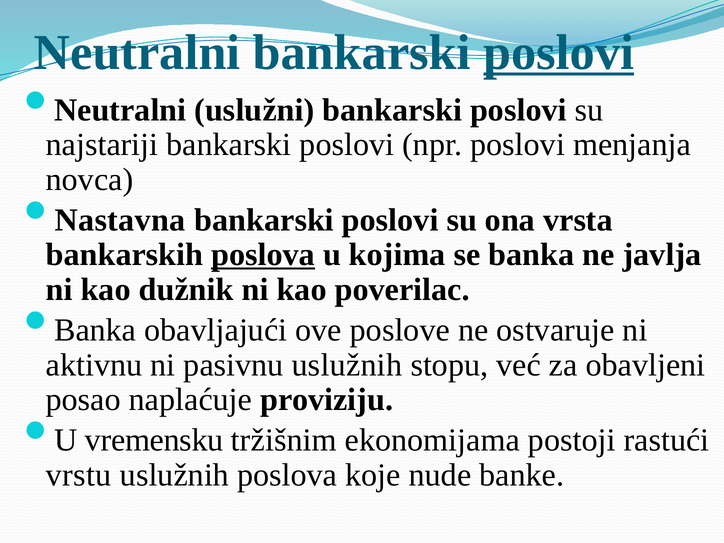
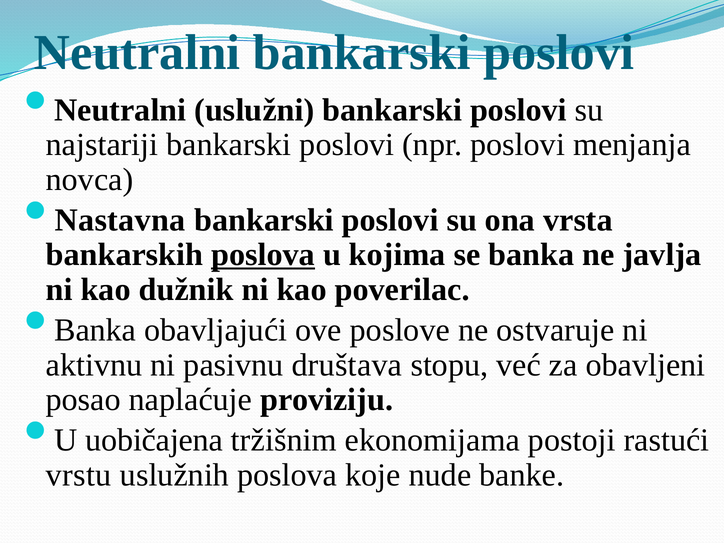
poslovi at (559, 53) underline: present -> none
pasivnu uslužnih: uslužnih -> društava
vremensku: vremensku -> uobičajena
